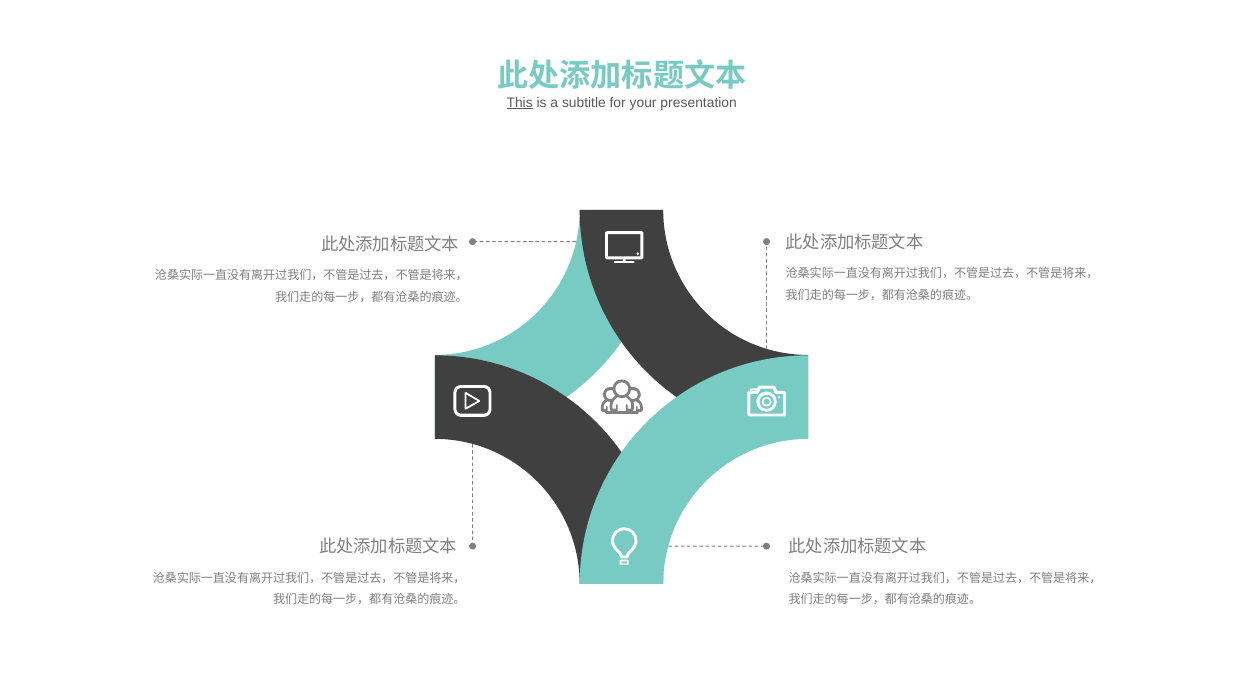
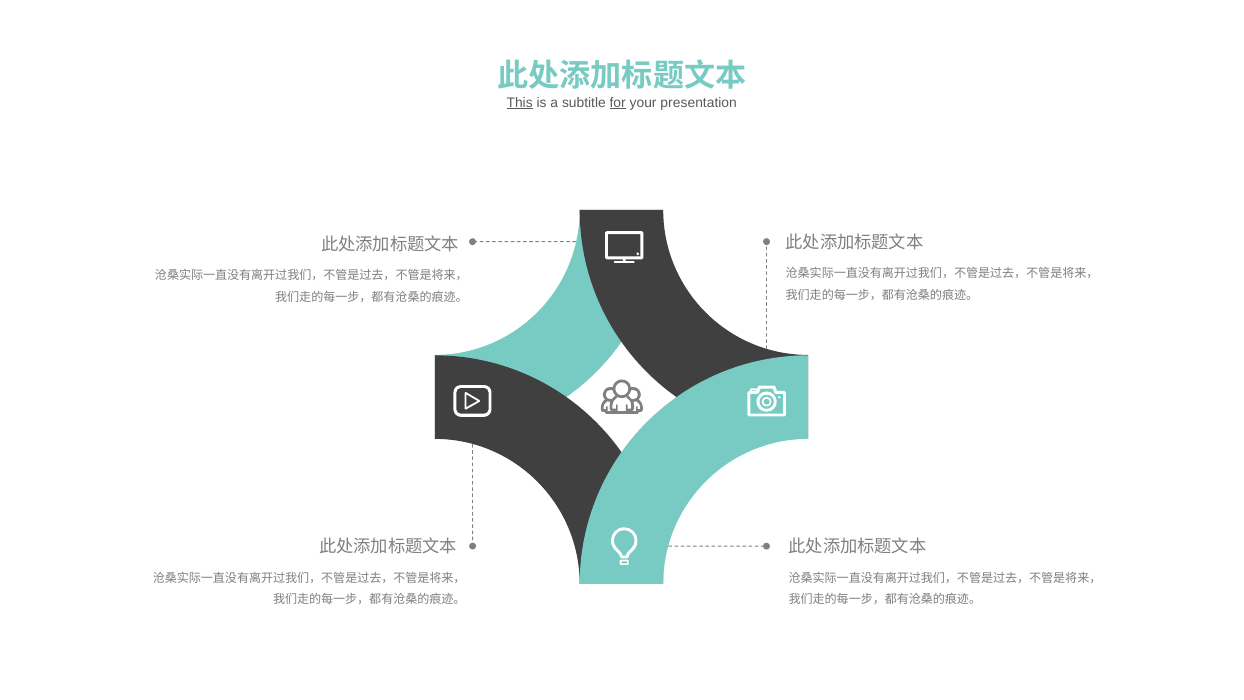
for underline: none -> present
